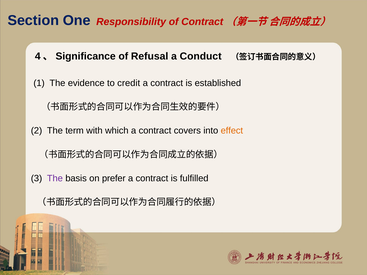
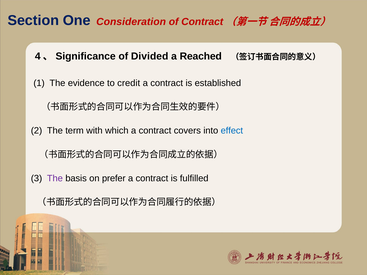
Responsibility: Responsibility -> Consideration
Refusal: Refusal -> Divided
Conduct: Conduct -> Reached
effect colour: orange -> blue
